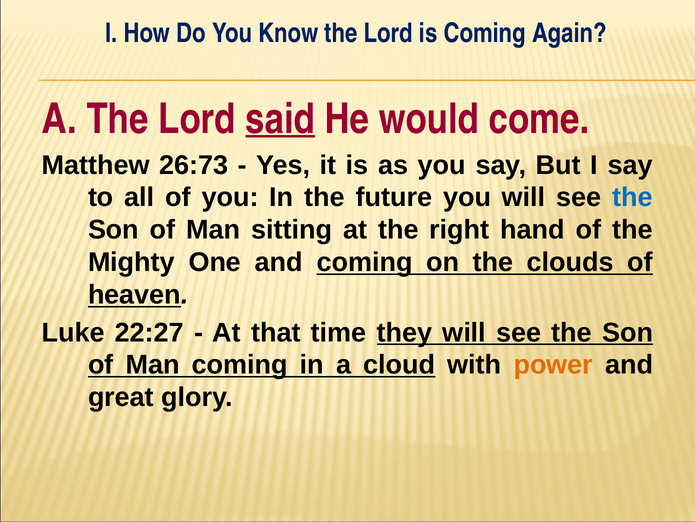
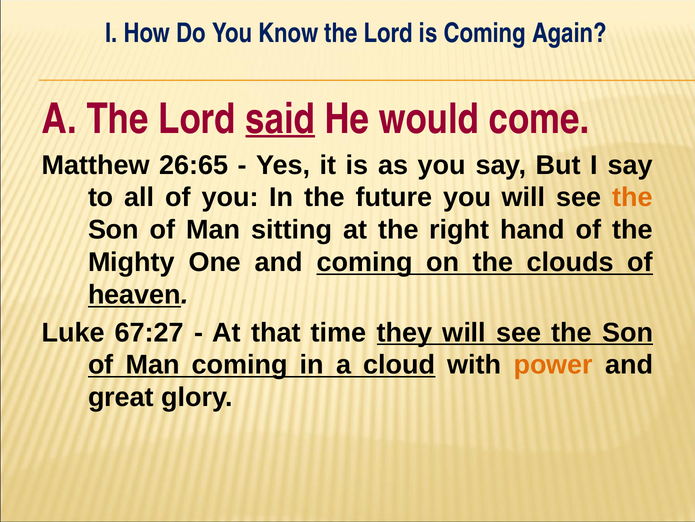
26:73: 26:73 -> 26:65
the at (632, 197) colour: blue -> orange
22:27: 22:27 -> 67:27
